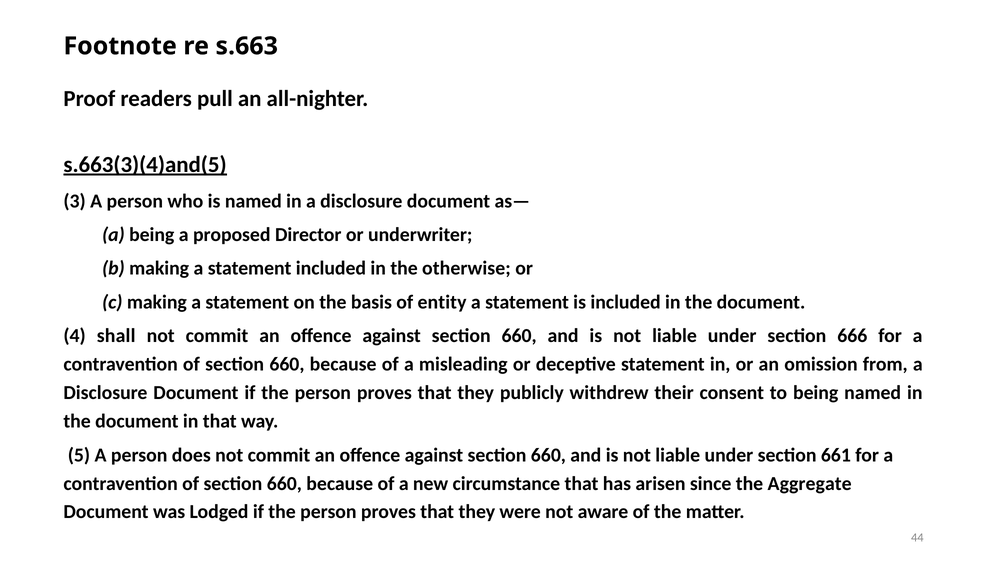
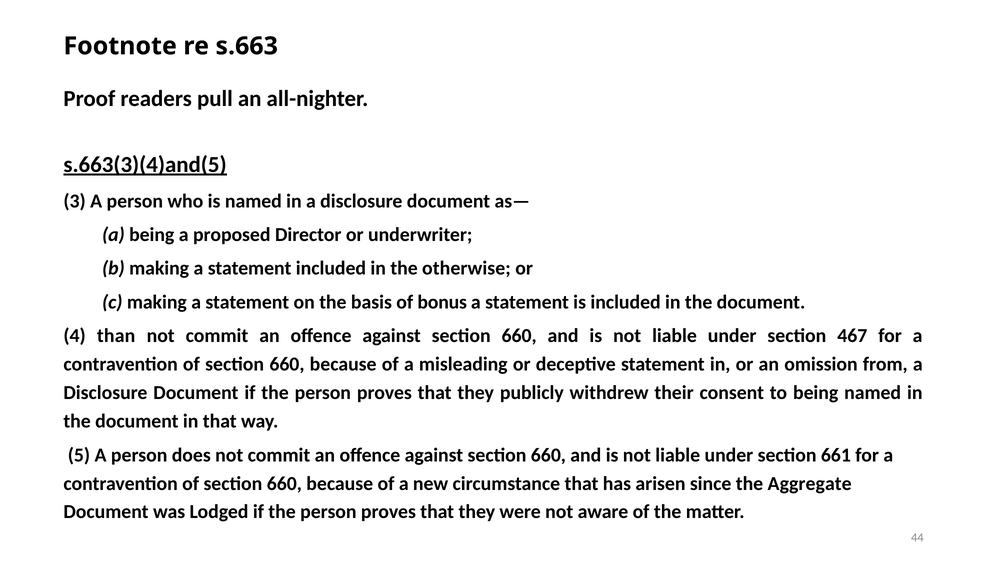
entity: entity -> bonus
shall: shall -> than
666: 666 -> 467
